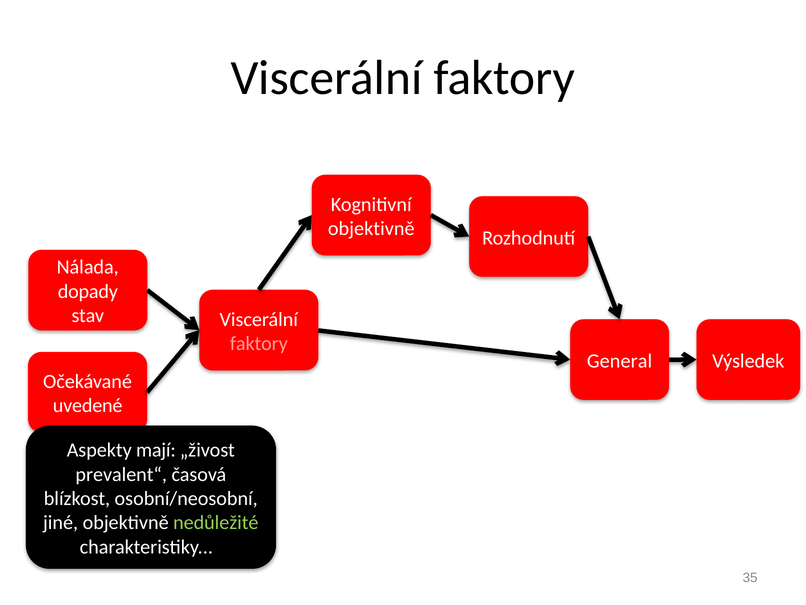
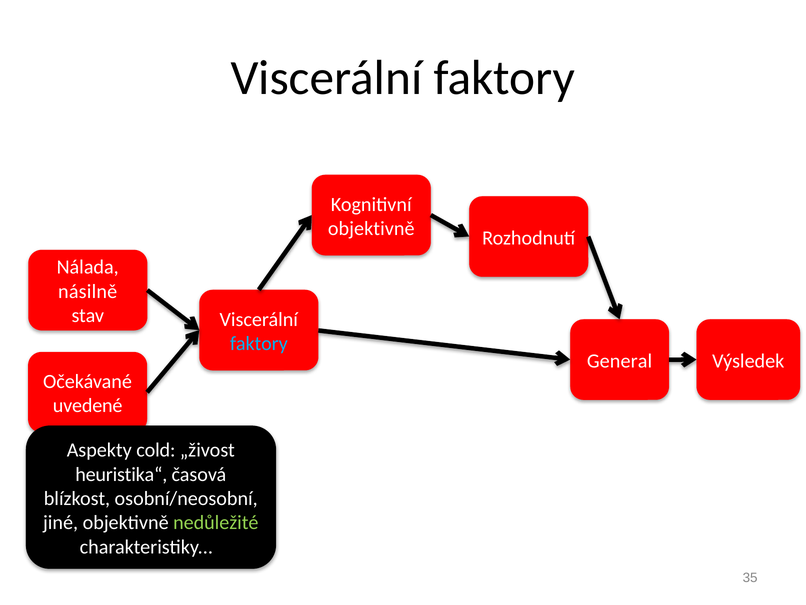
dopady: dopady -> násilně
faktory at (259, 343) colour: pink -> light blue
mají: mají -> cold
prevalent“: prevalent“ -> heuristika“
